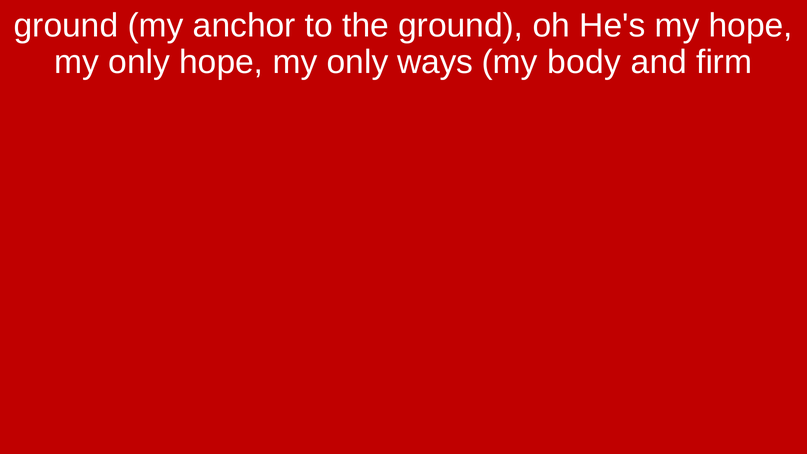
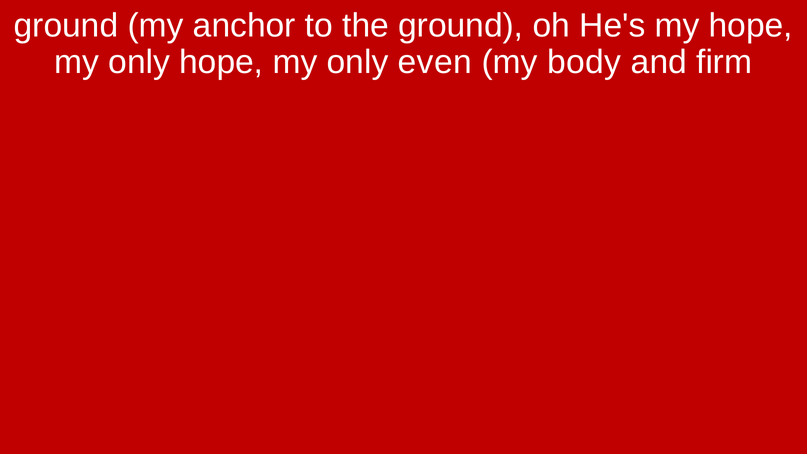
ways: ways -> even
